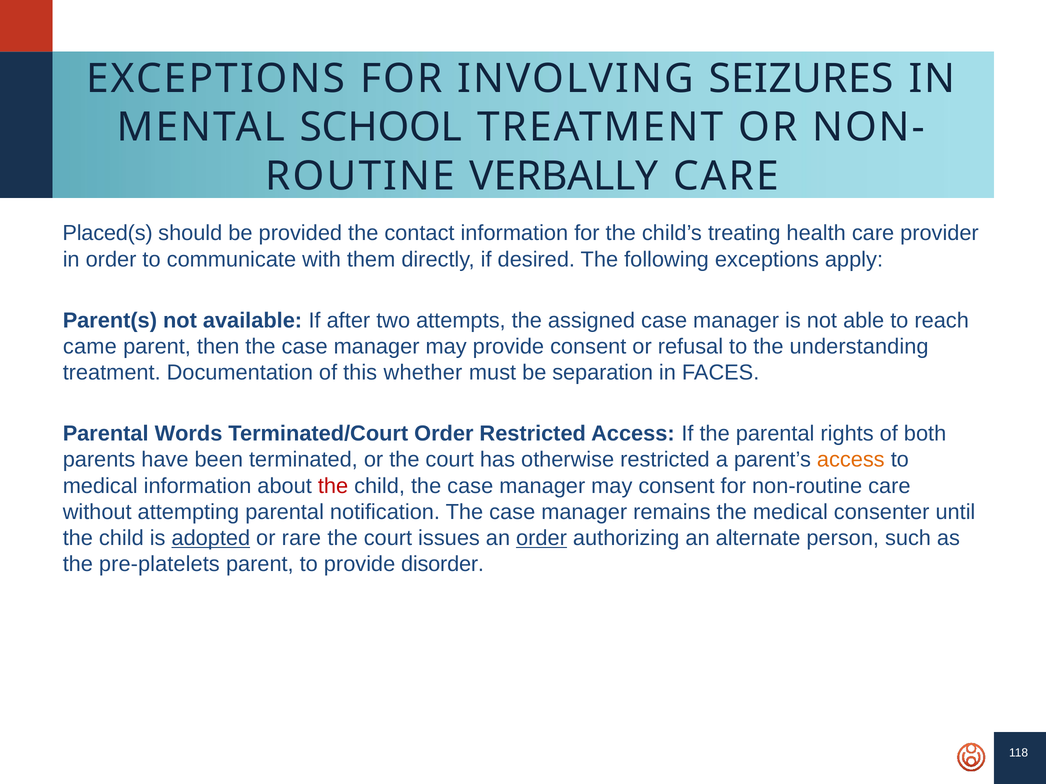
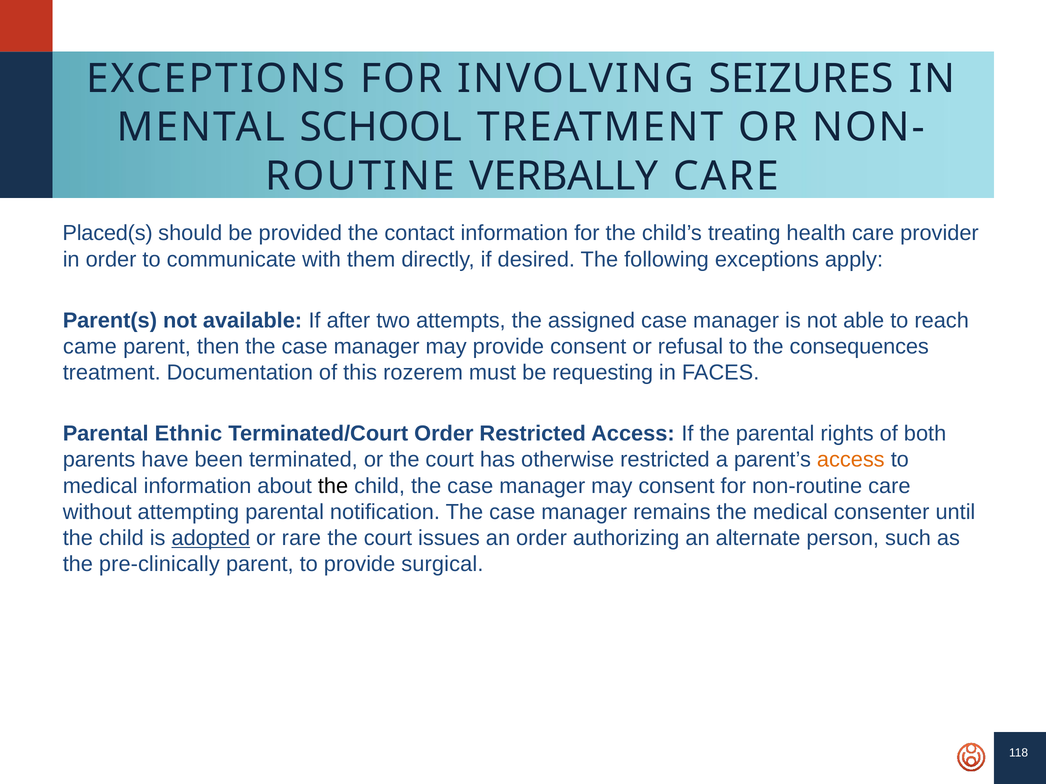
understanding: understanding -> consequences
whether: whether -> rozerem
separation: separation -> requesting
Words: Words -> Ethnic
the at (333, 486) colour: red -> black
order at (542, 539) underline: present -> none
pre-platelets: pre-platelets -> pre-clinically
disorder: disorder -> surgical
